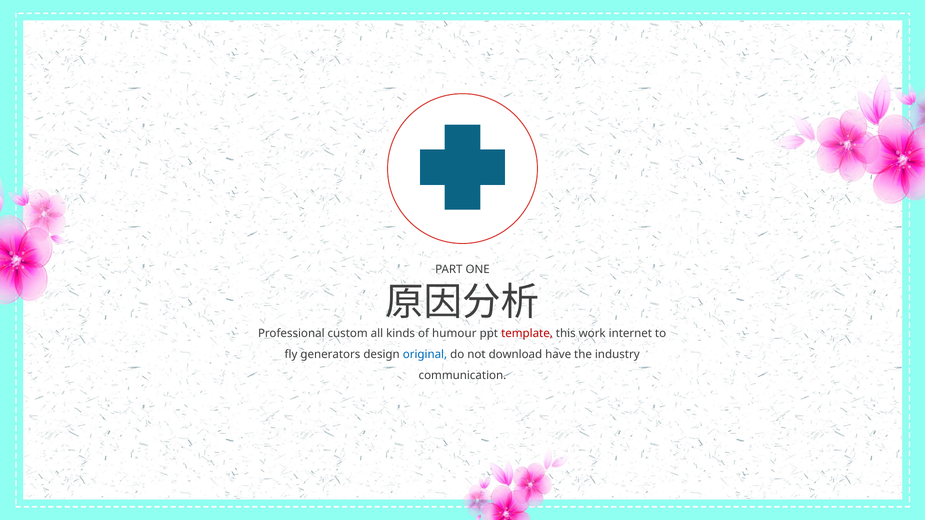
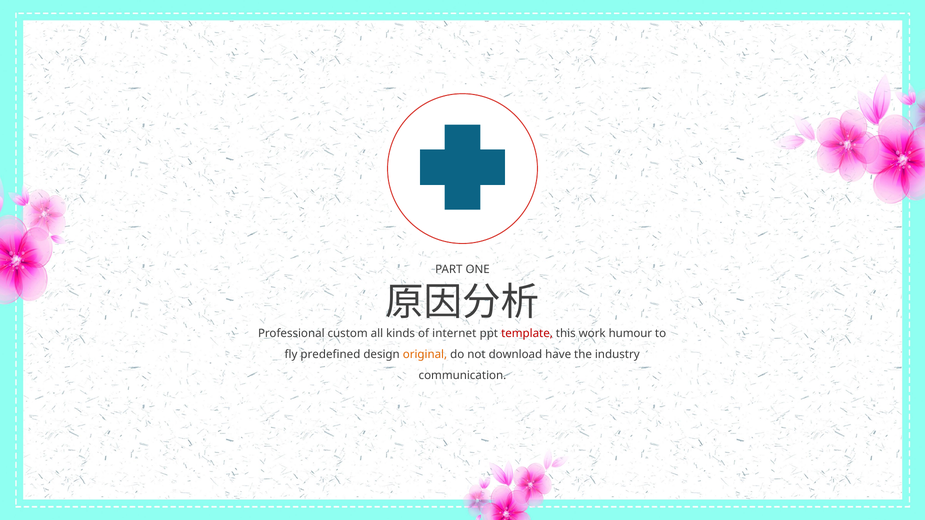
humour: humour -> internet
internet: internet -> humour
generators: generators -> predefined
original colour: blue -> orange
